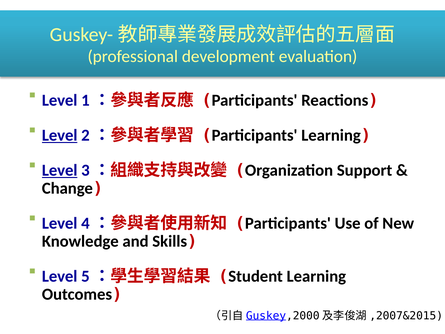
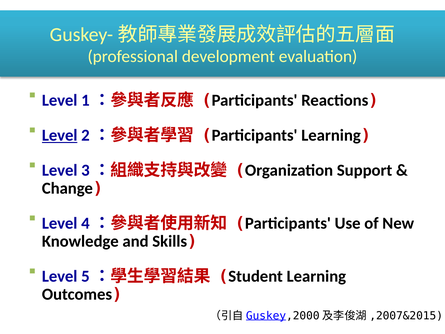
Level at (60, 170) underline: present -> none
